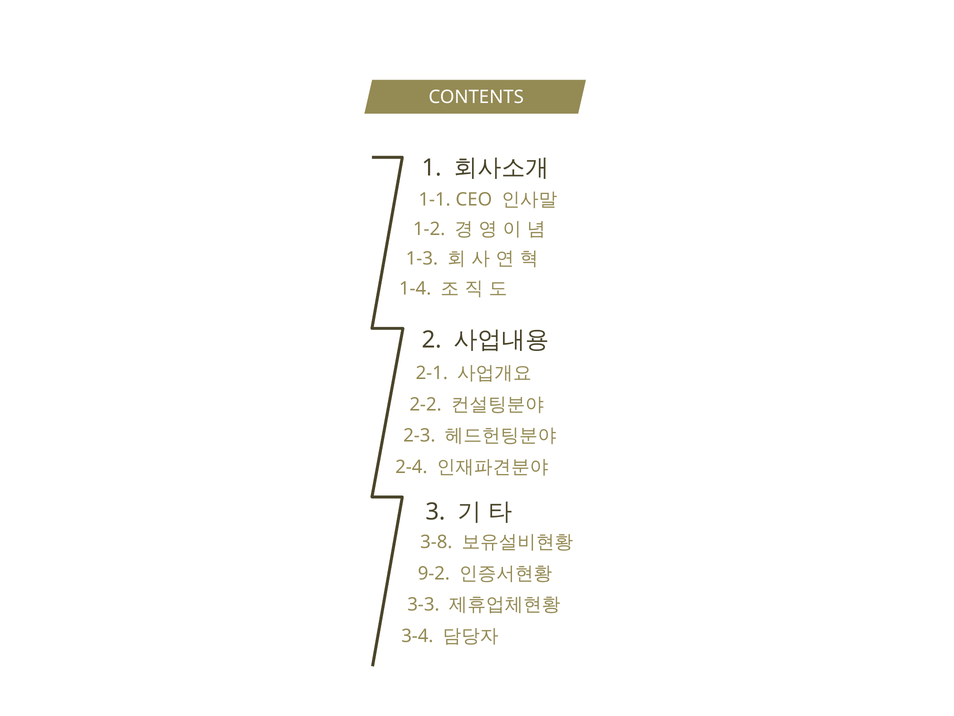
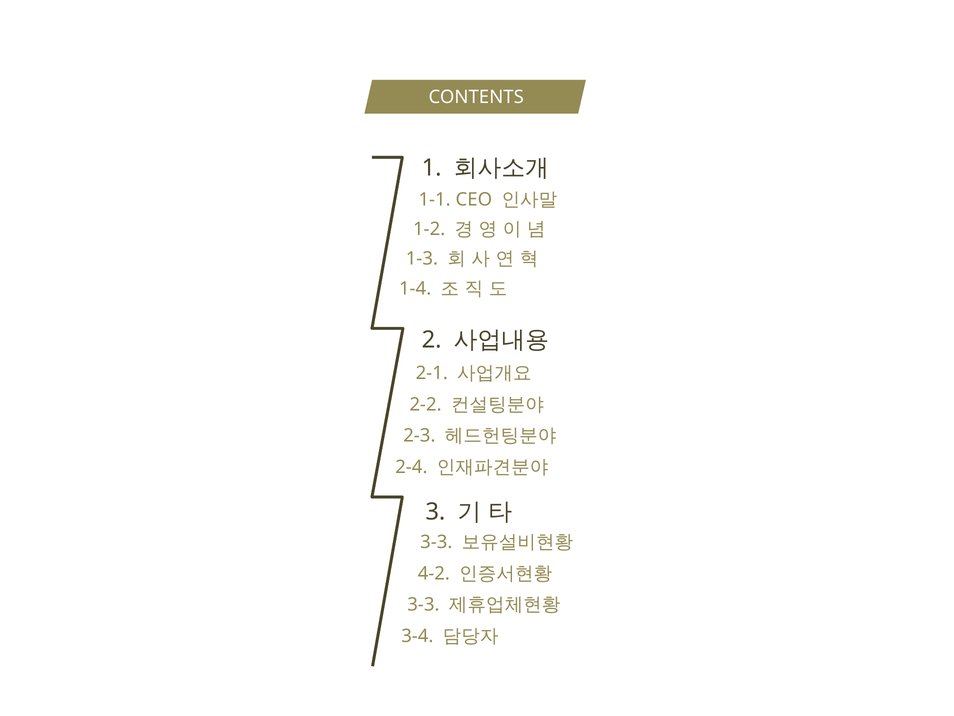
3-8 at (436, 542): 3-8 -> 3-3
9-2: 9-2 -> 4-2
